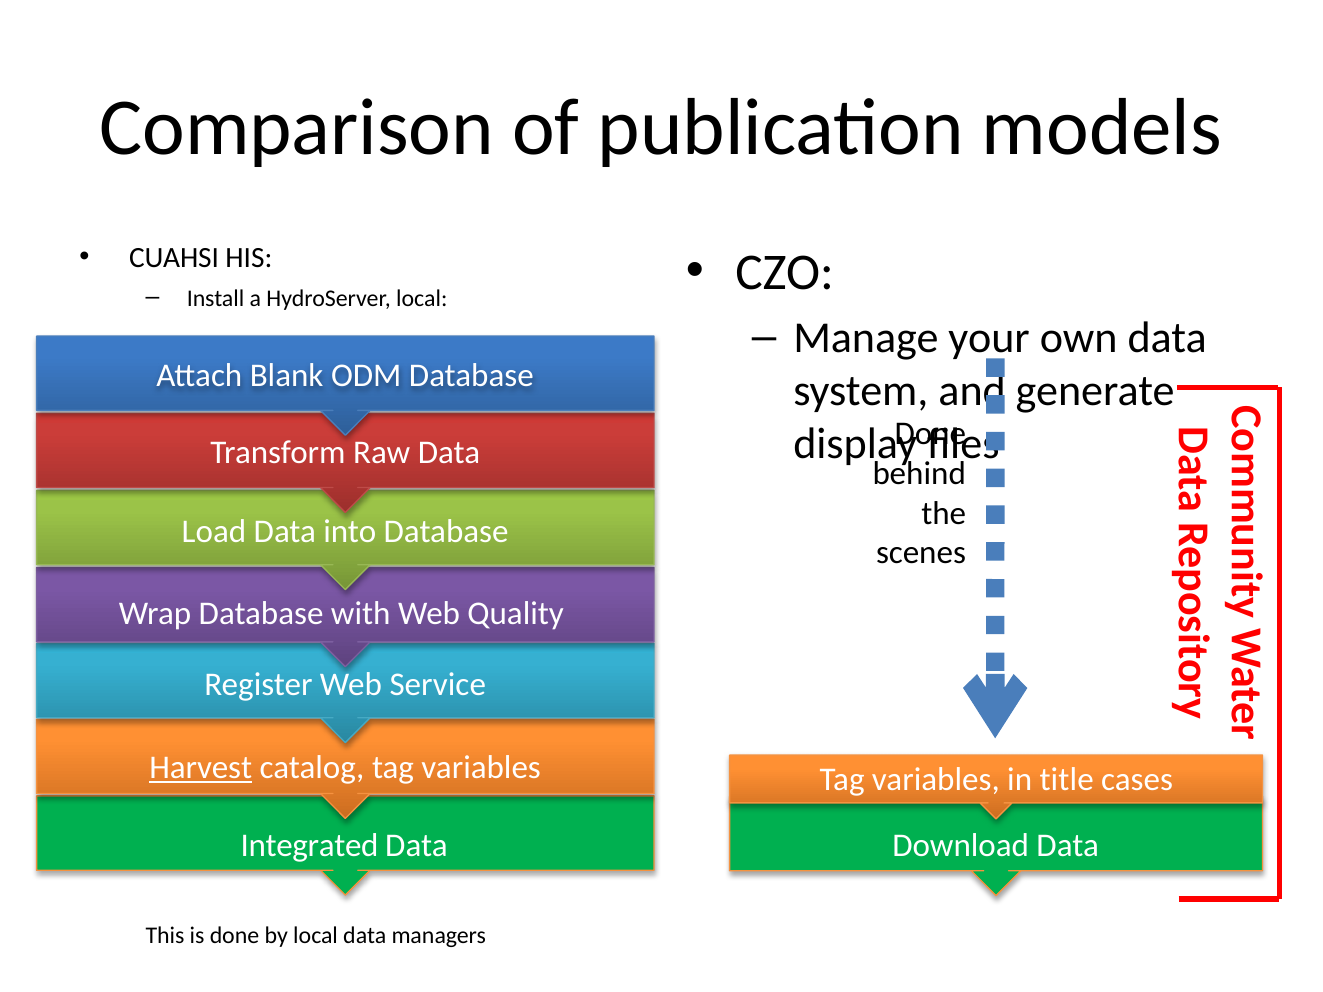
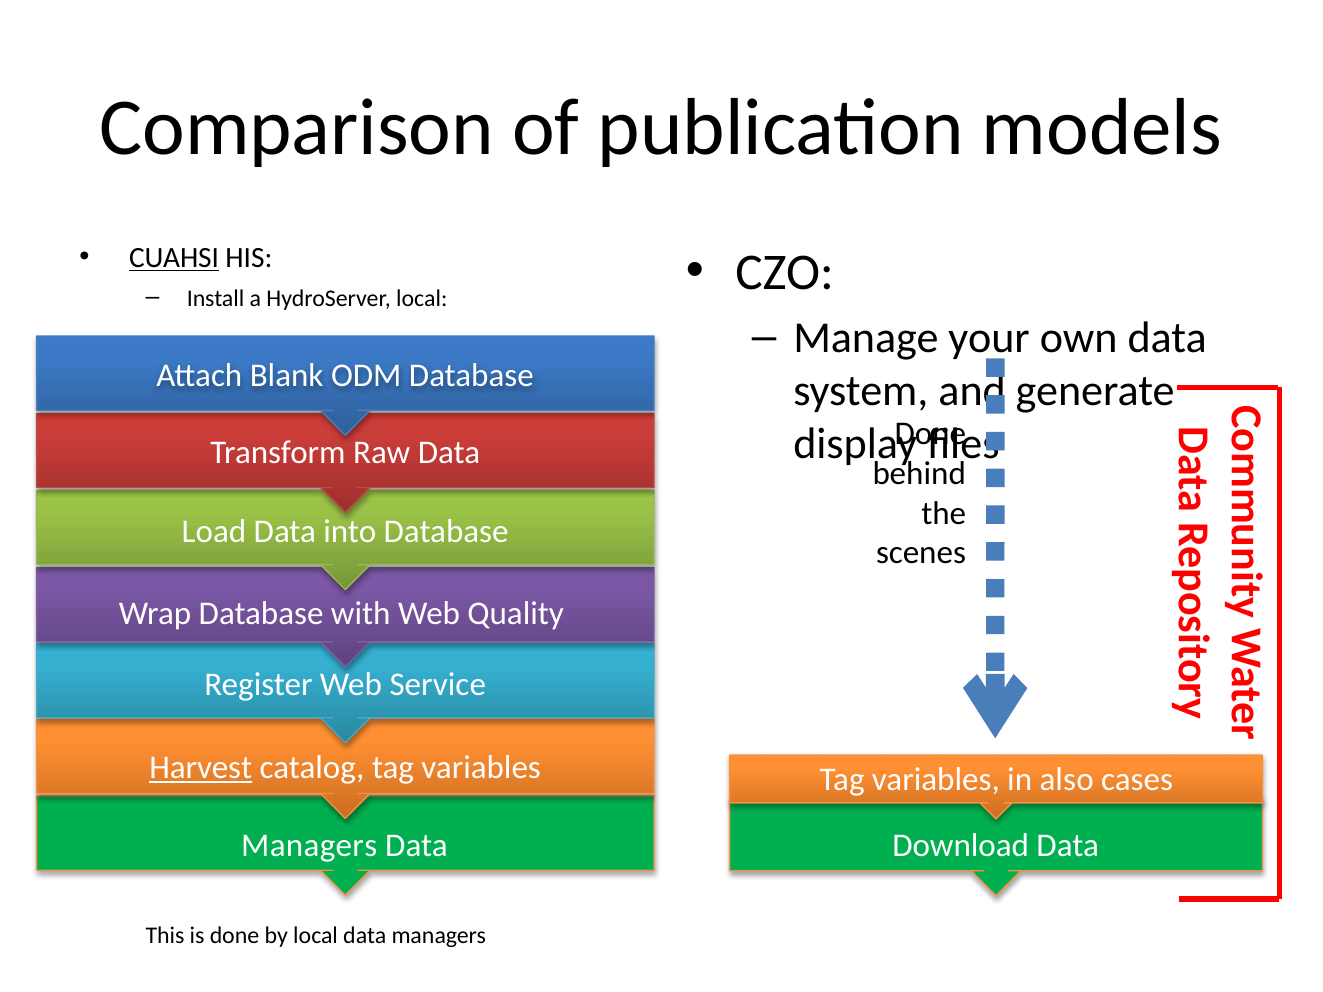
CUAHSI underline: none -> present
title: title -> also
Integrated at (310, 845): Integrated -> Managers
